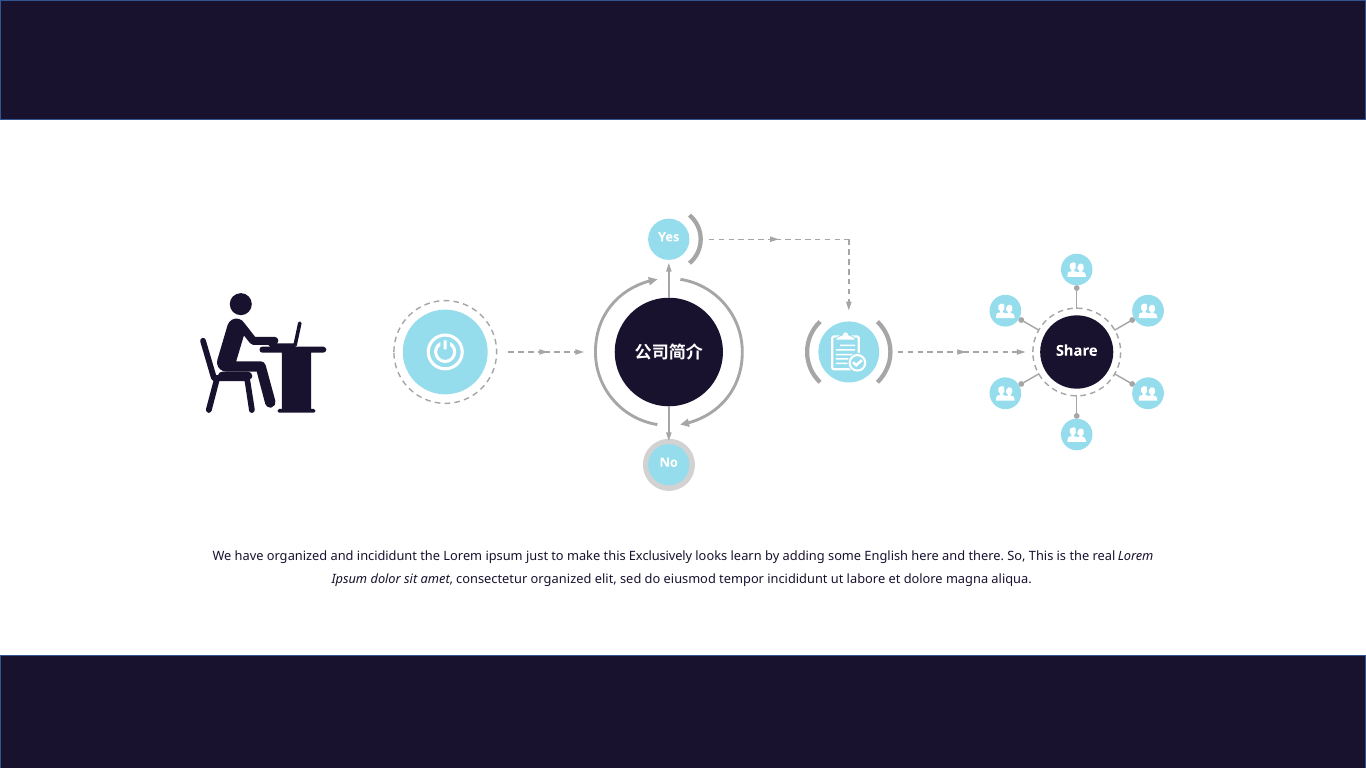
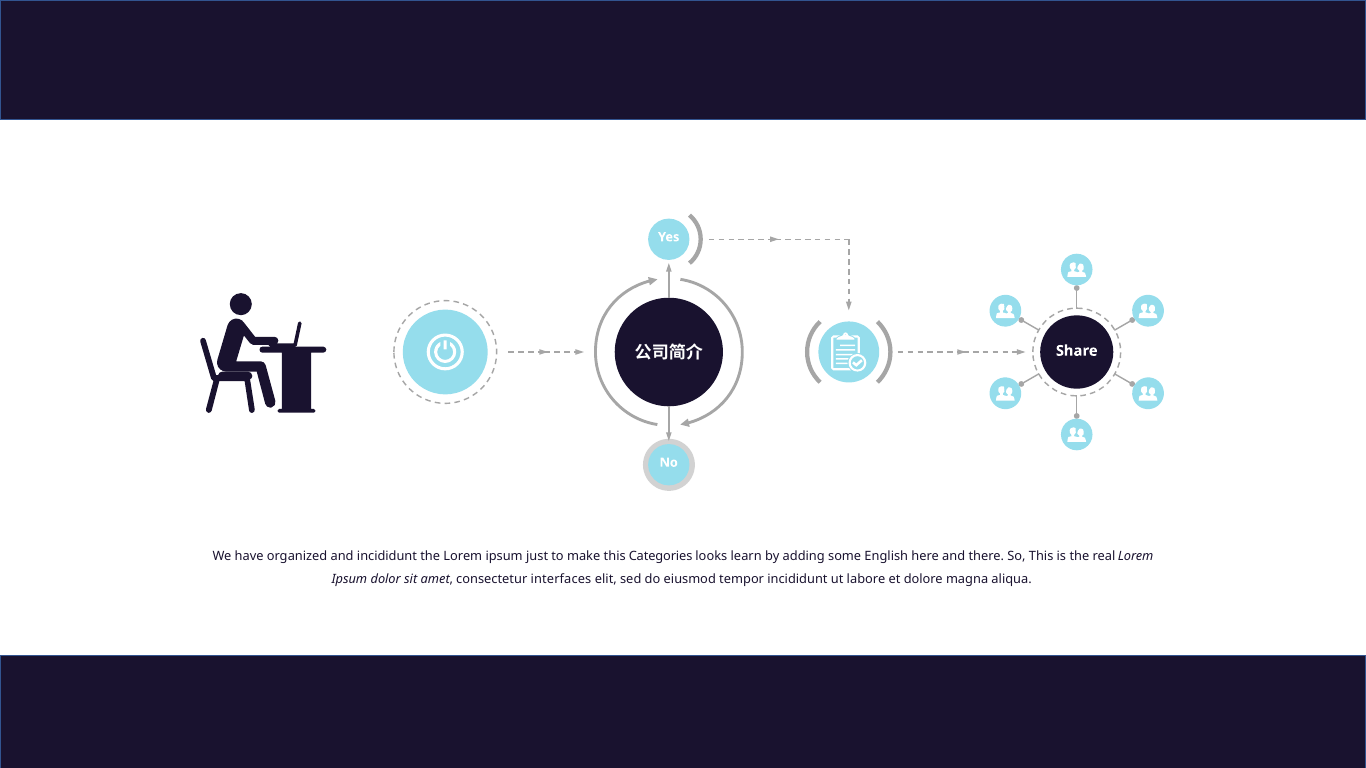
Exclusively: Exclusively -> Categories
consectetur organized: organized -> interfaces
